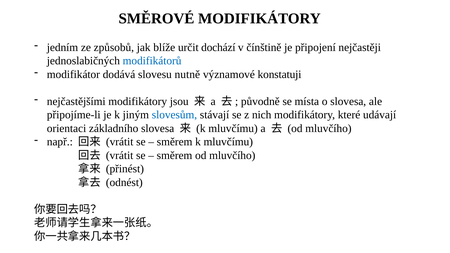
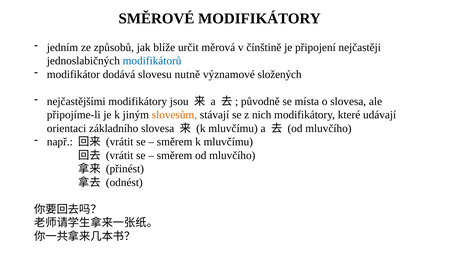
dochází: dochází -> měrová
konstatuji: konstatuji -> složených
slovesům colour: blue -> orange
